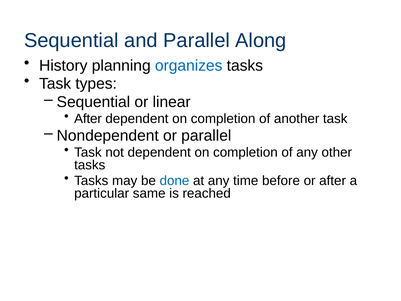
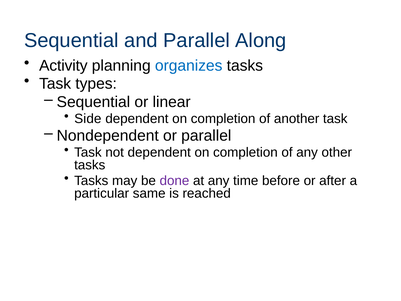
History: History -> Activity
After at (88, 119): After -> Side
done colour: blue -> purple
